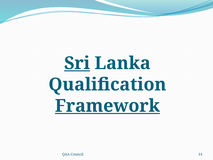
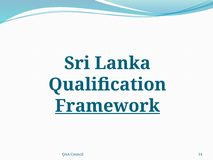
Sri underline: present -> none
